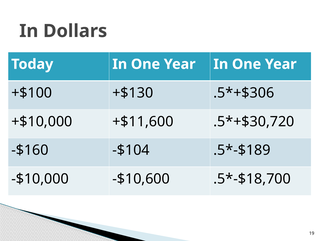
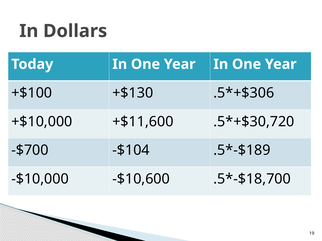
-$160: -$160 -> -$700
